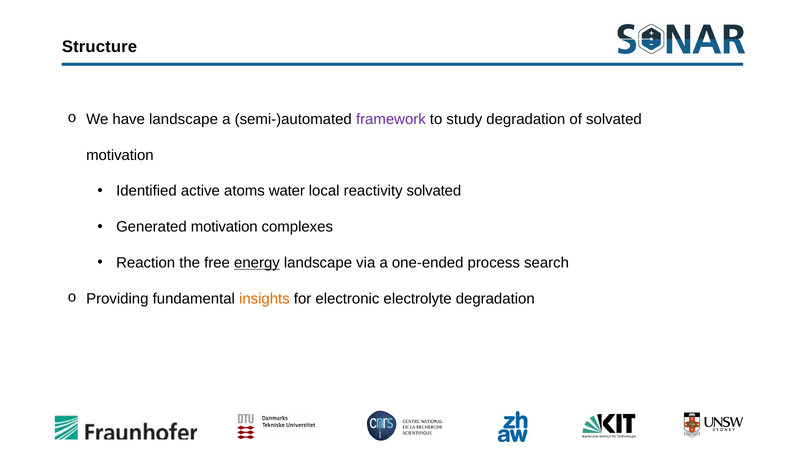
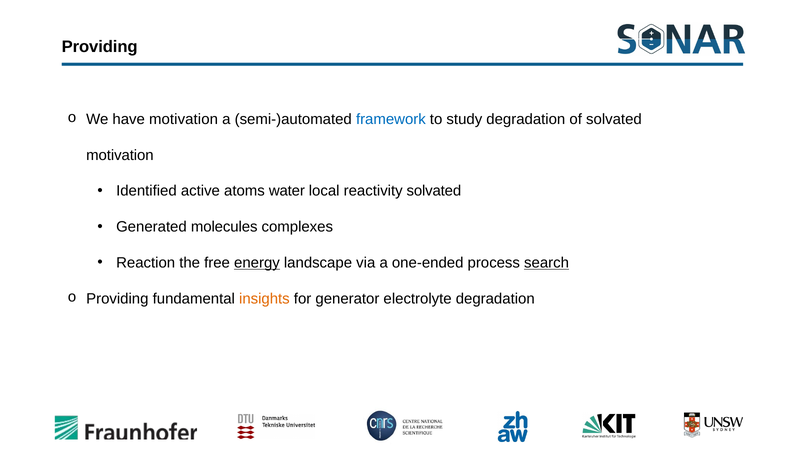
Structure at (100, 47): Structure -> Providing
have landscape: landscape -> motivation
framework colour: purple -> blue
Generated motivation: motivation -> molecules
search underline: none -> present
electronic: electronic -> generator
